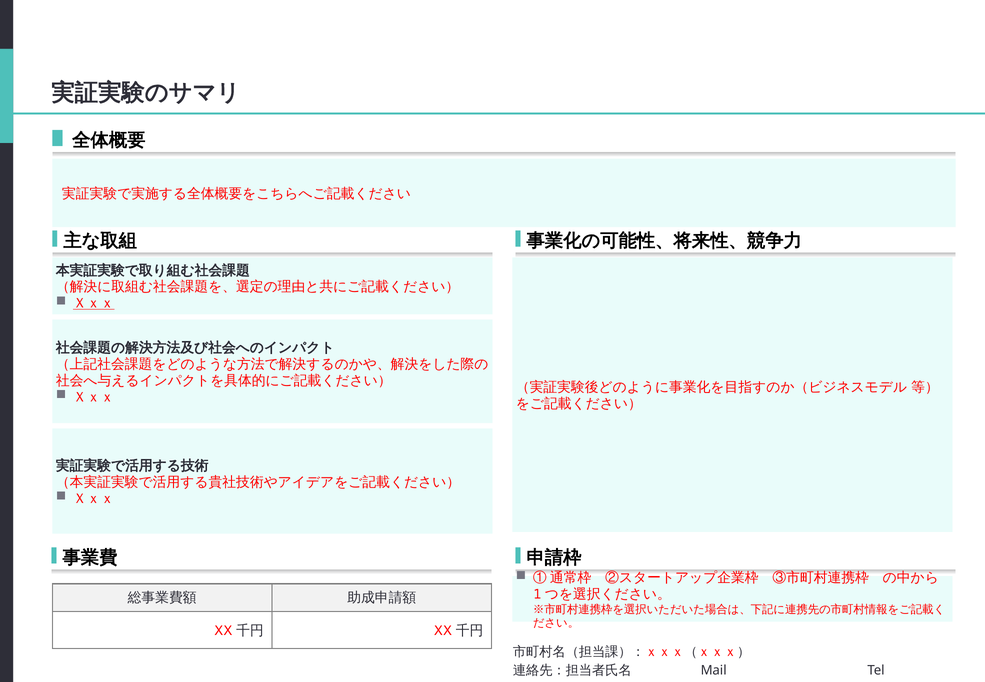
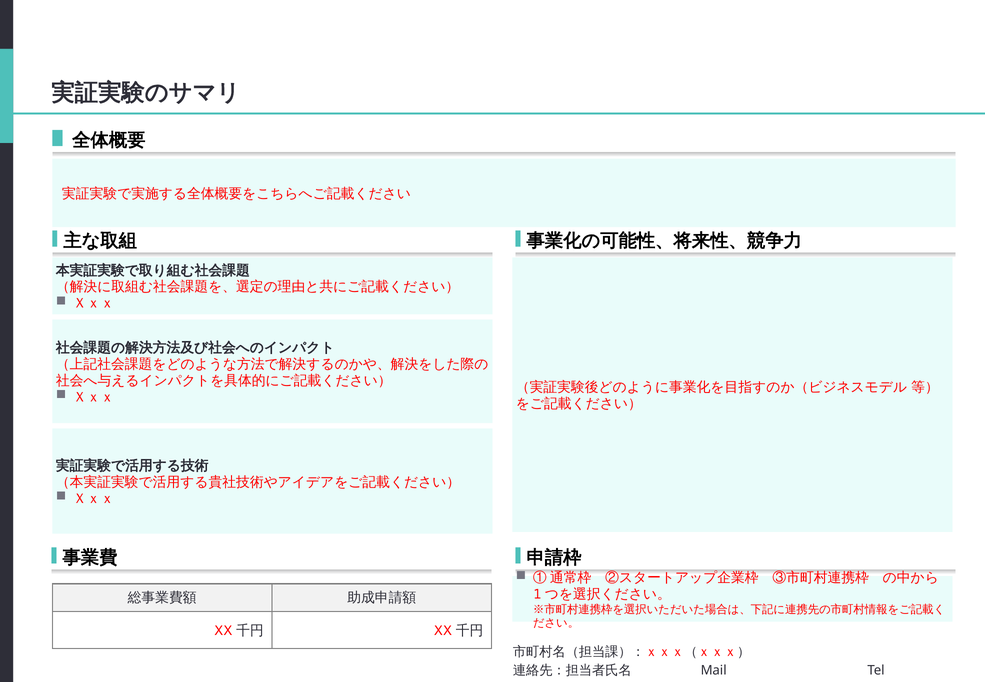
Ｘｘｘ at (94, 303) underline: present -> none
